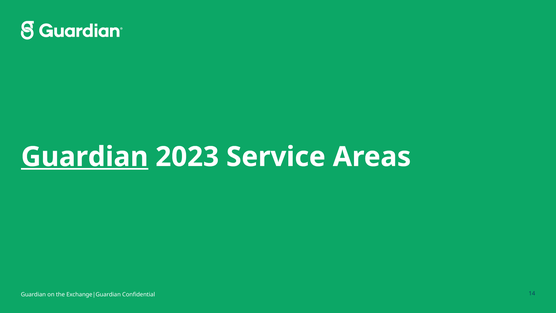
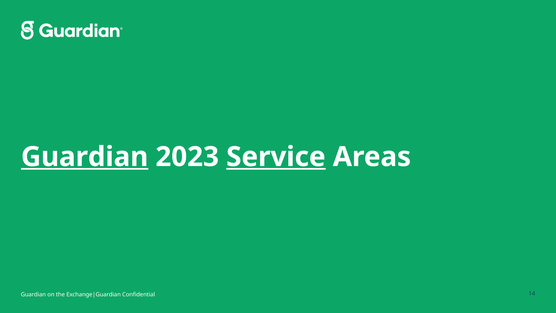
Service underline: none -> present
